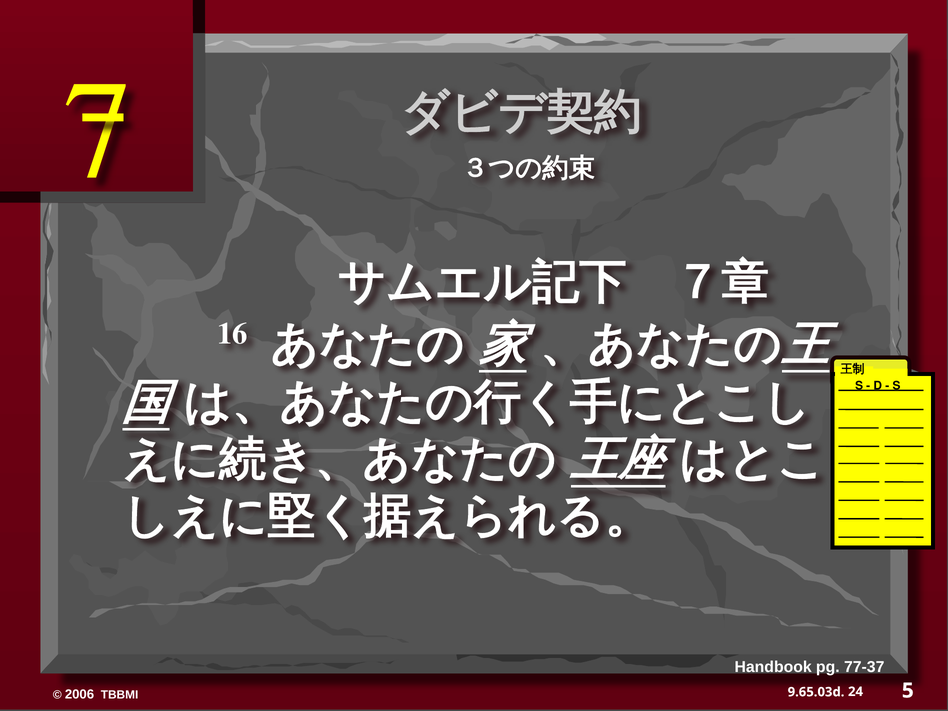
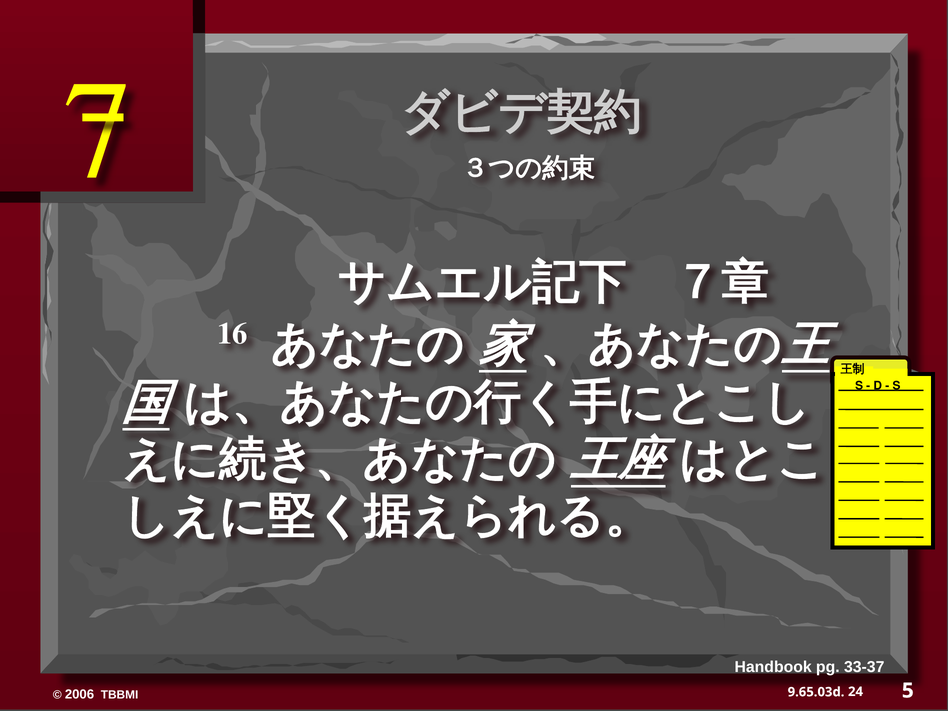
77-37: 77-37 -> 33-37
